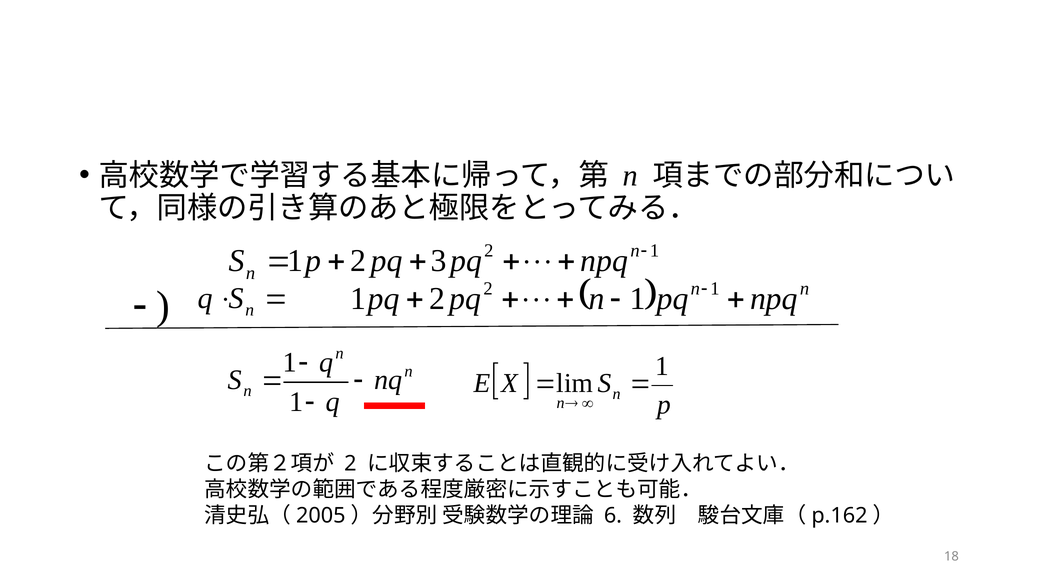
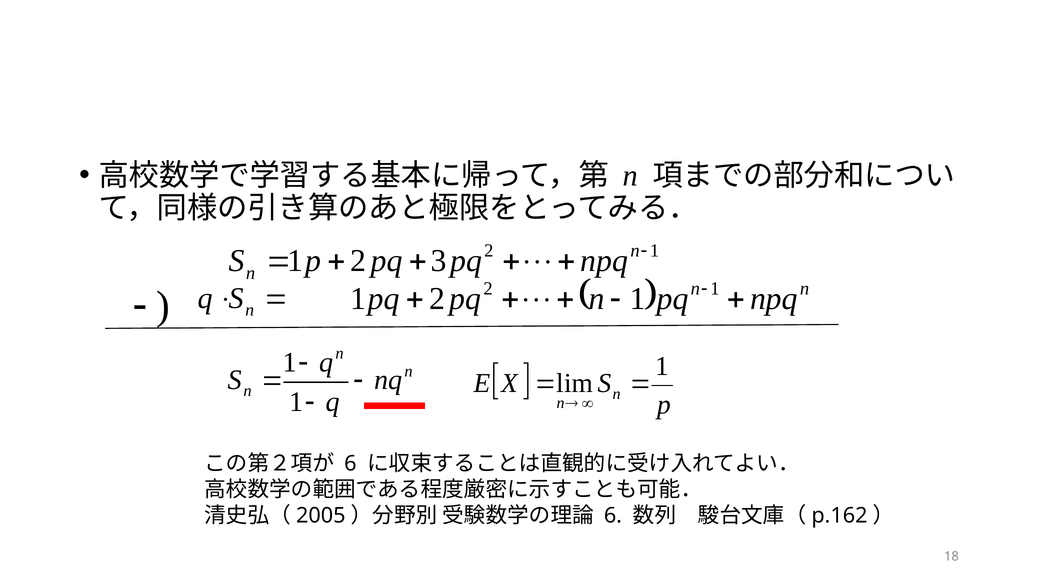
2 at (350, 463): 2 -> 6
